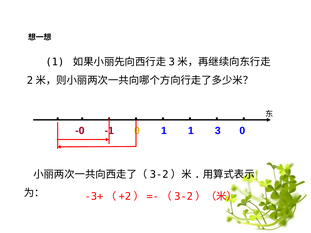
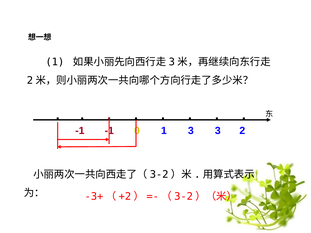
-0 at (80, 131): -0 -> -1
1 1: 1 -> 3
3 0: 0 -> 2
